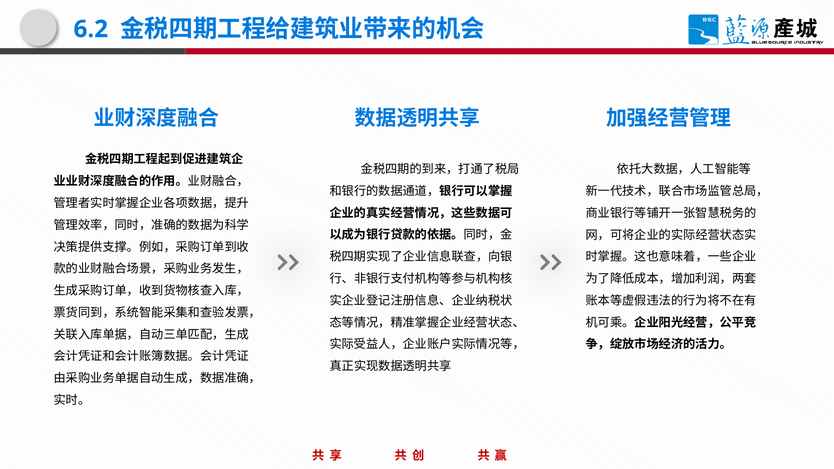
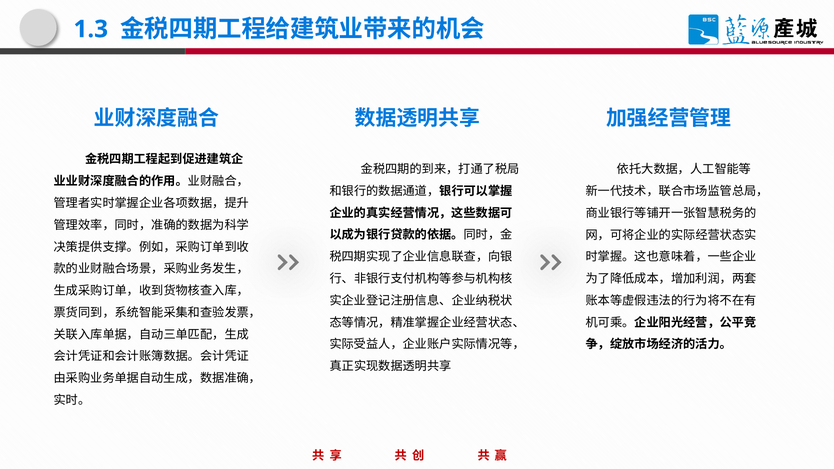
6.2: 6.2 -> 1.3
